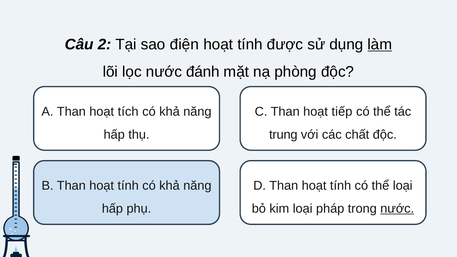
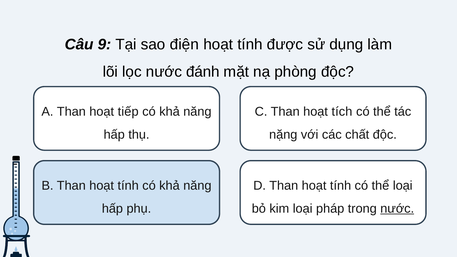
2: 2 -> 9
làm underline: present -> none
tích: tích -> tiếp
tiếp: tiếp -> tích
trung: trung -> nặng
